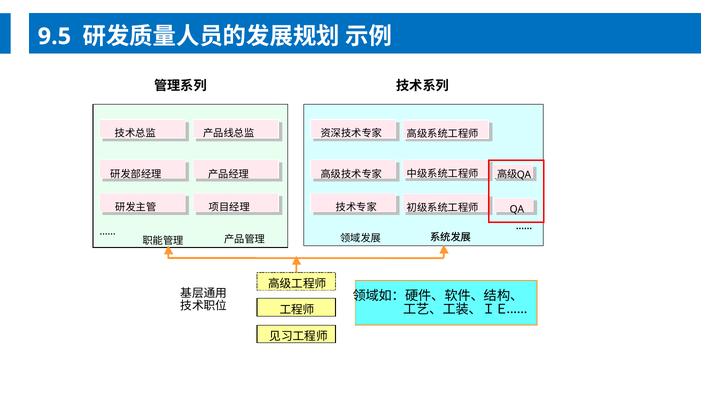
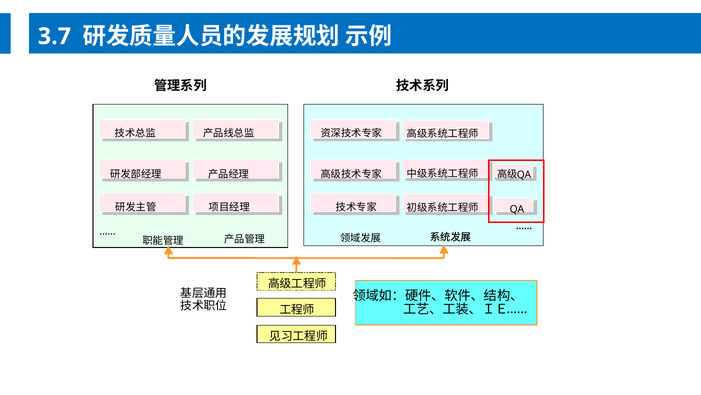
9.5: 9.5 -> 3.7
